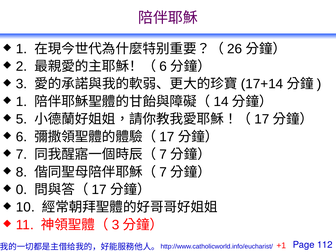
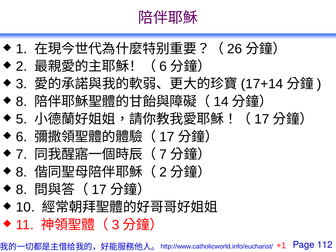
1 at (22, 102): 1 -> 8
7 at (163, 172): 7 -> 2
0 at (22, 190): 0 -> 8
